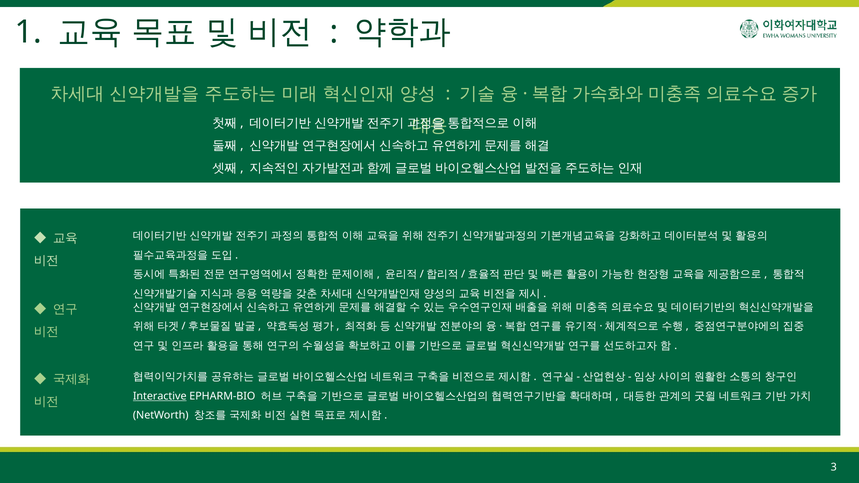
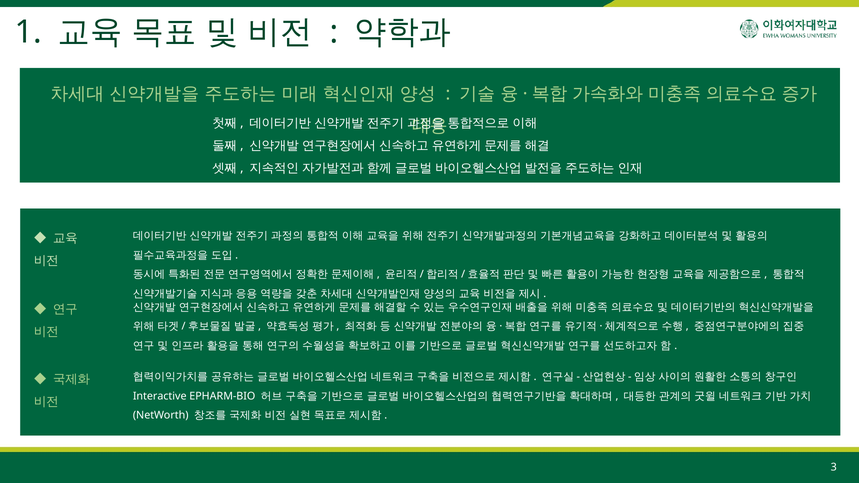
Interactive underline: present -> none
